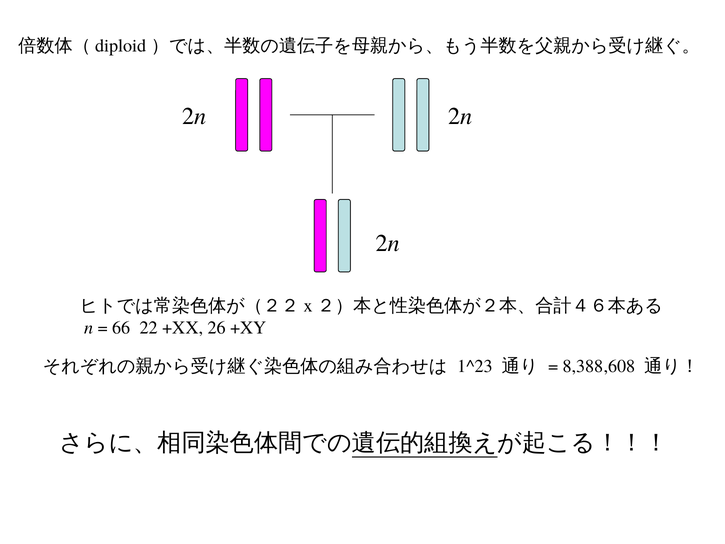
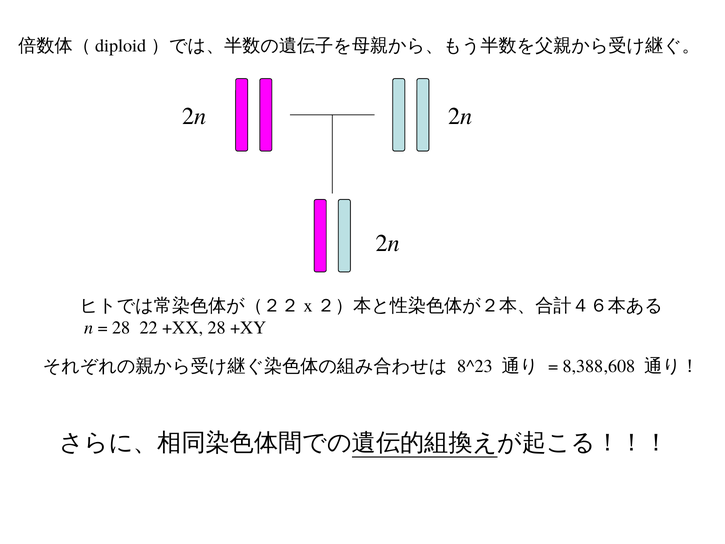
66 at (121, 327): 66 -> 28
+XX 26: 26 -> 28
1^23: 1^23 -> 8^23
